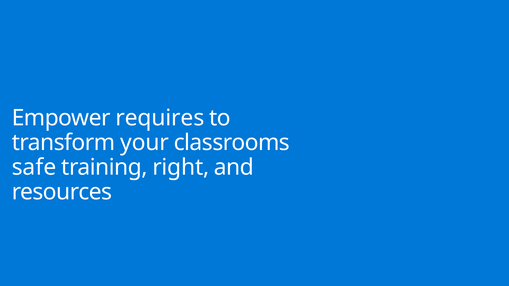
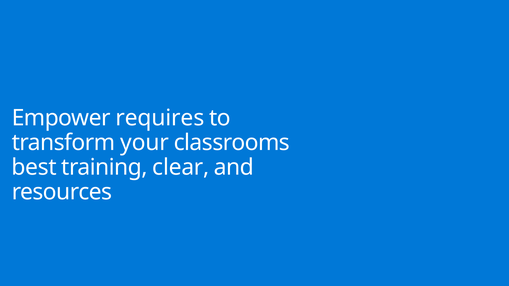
safe: safe -> best
right: right -> clear
